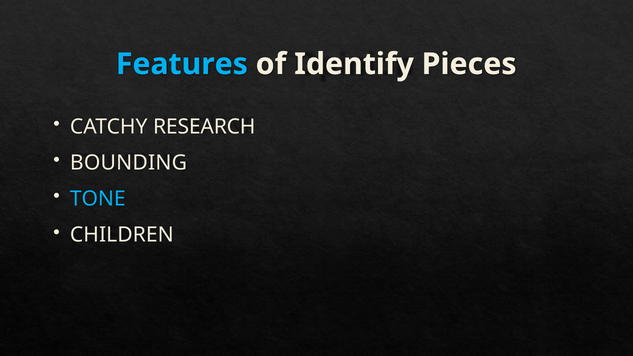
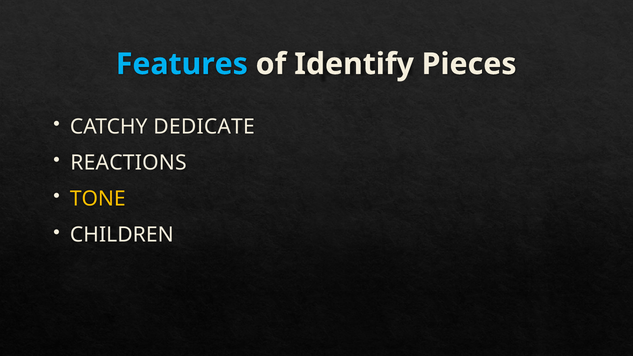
RESEARCH: RESEARCH -> DEDICATE
BOUNDING: BOUNDING -> REACTIONS
TONE colour: light blue -> yellow
